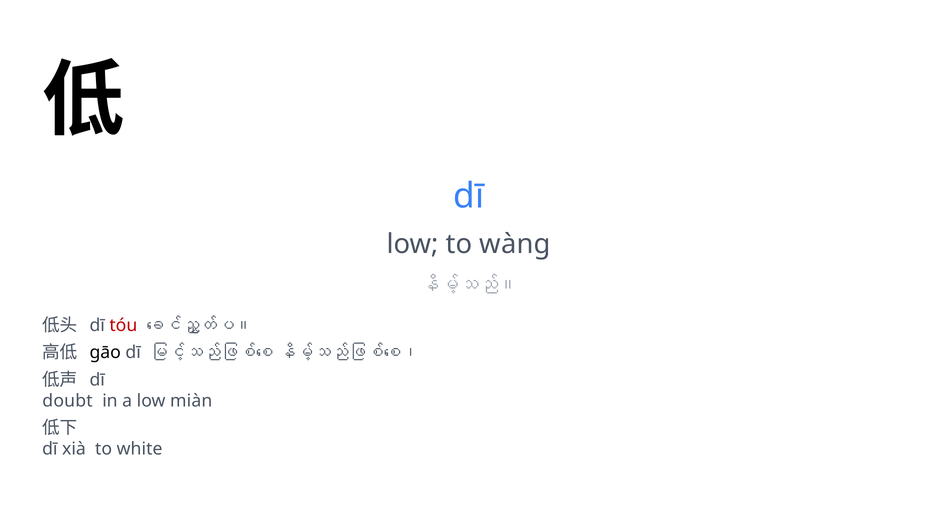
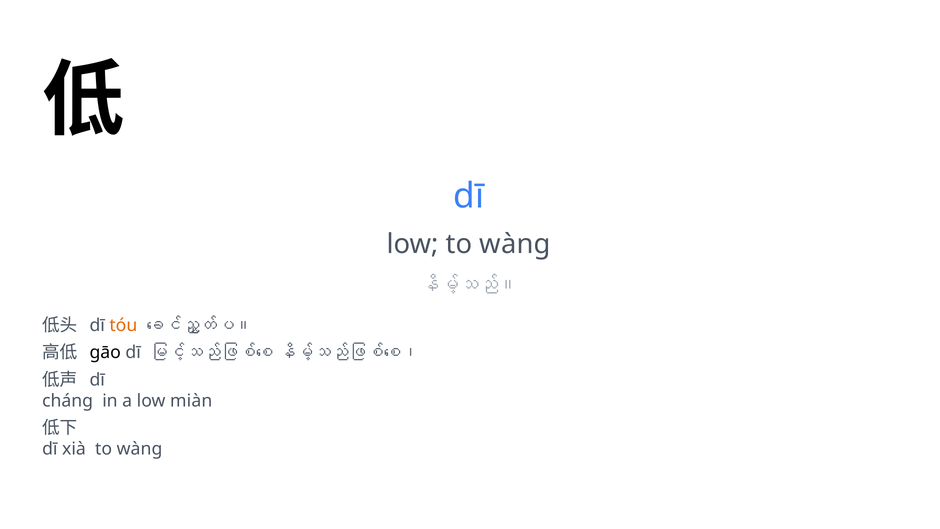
tóu colour: red -> orange
doubt: doubt -> cháng
xià to white: white -> wàng
